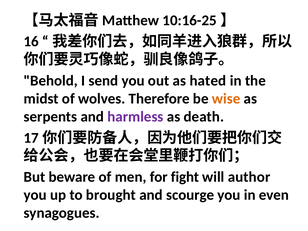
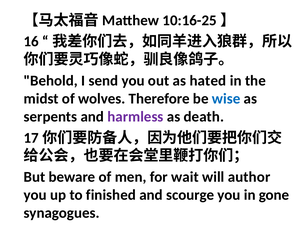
wise colour: orange -> blue
fight: fight -> wait
brought: brought -> finished
even: even -> gone
